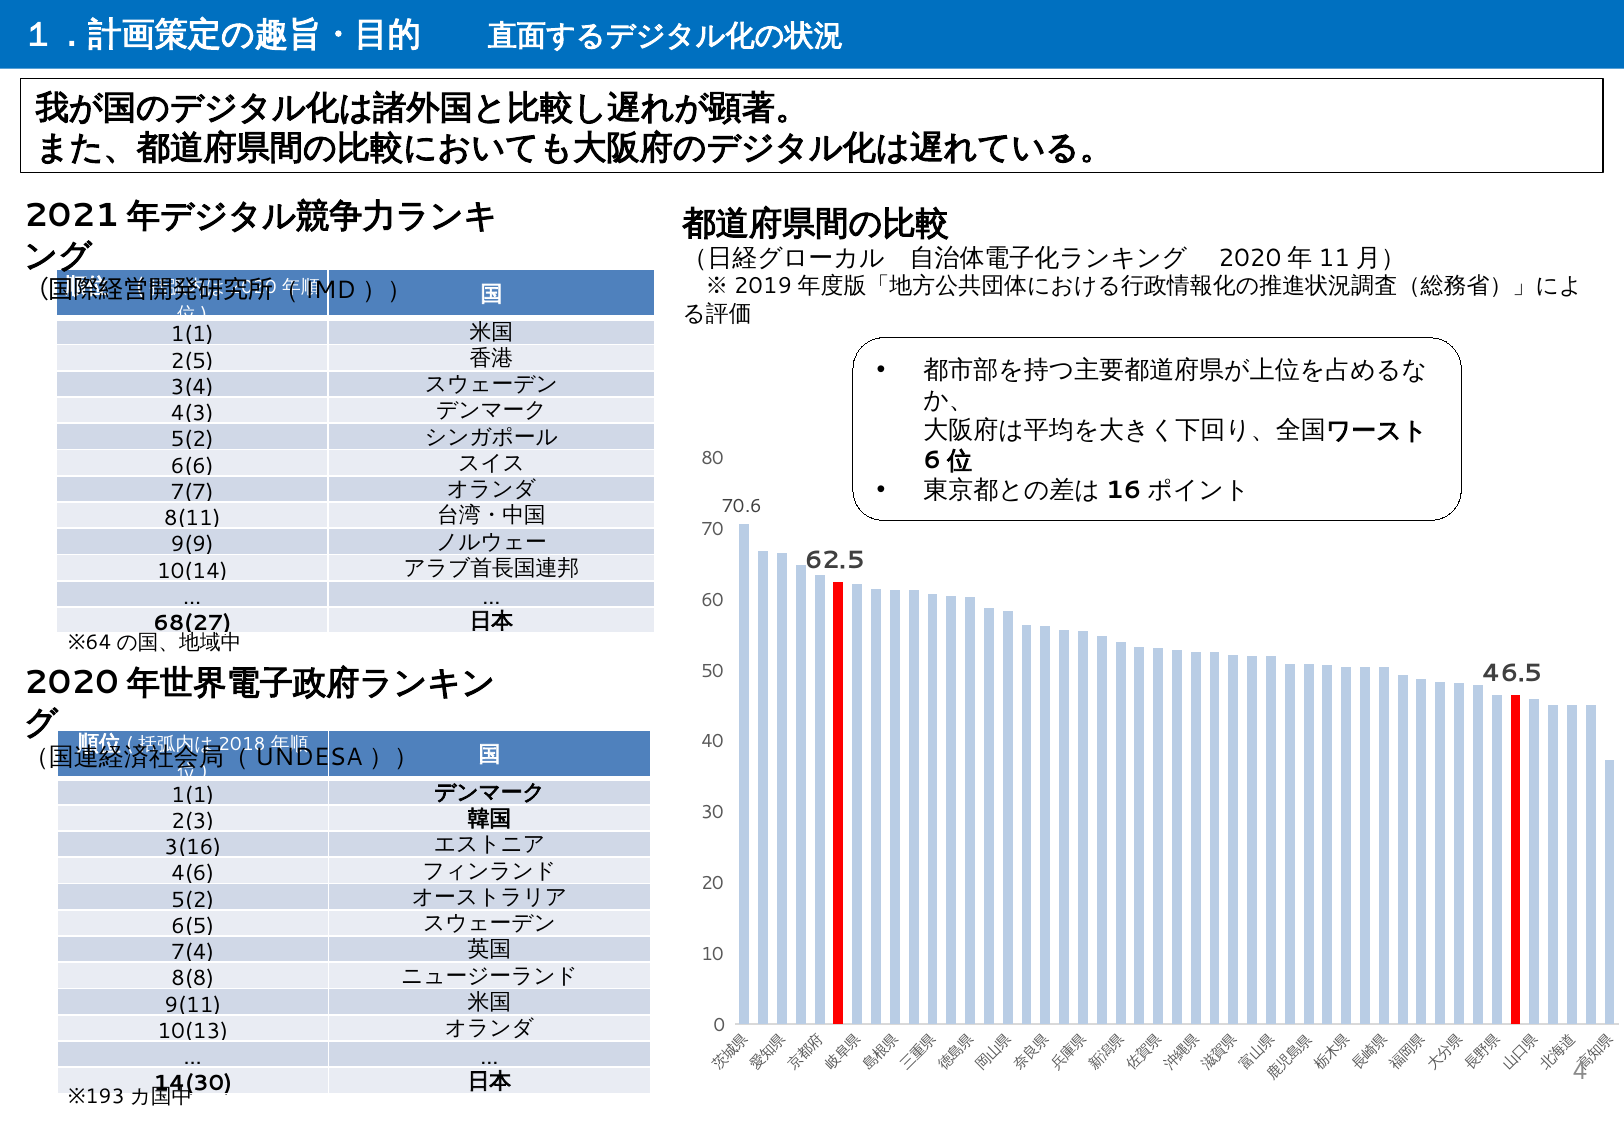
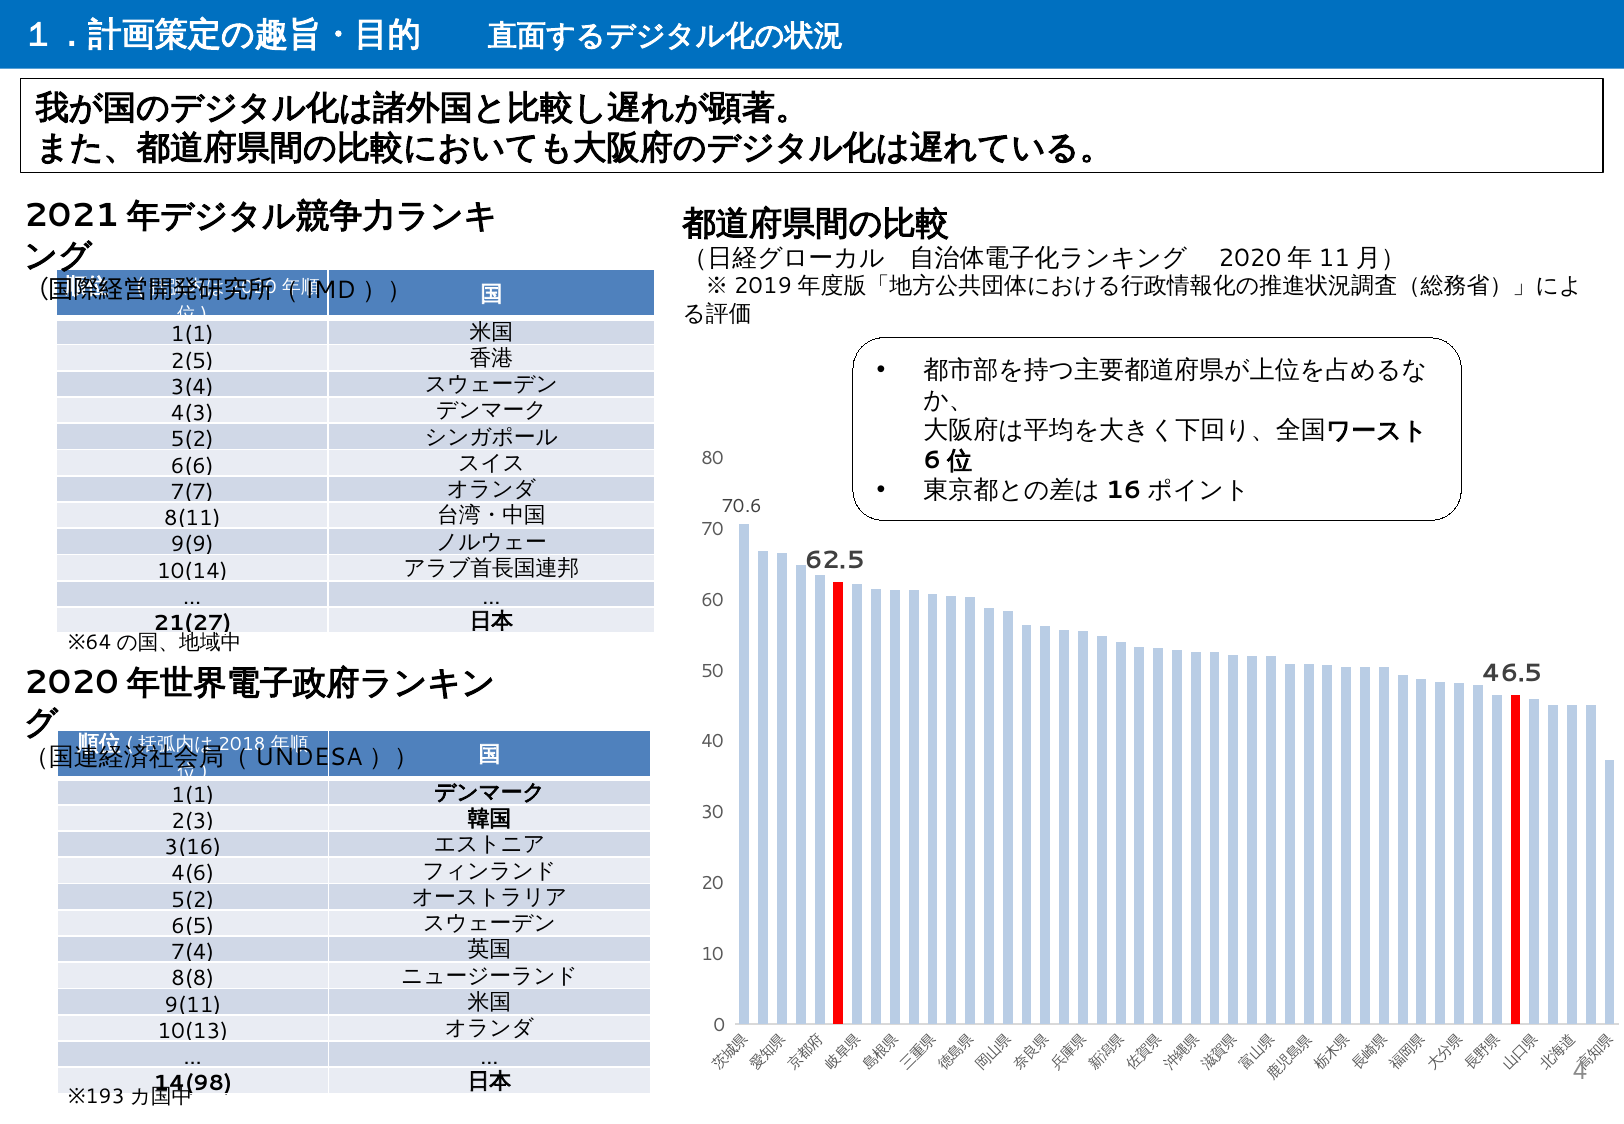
68(27: 68(27 -> 21(27
14(30: 14(30 -> 14(98
